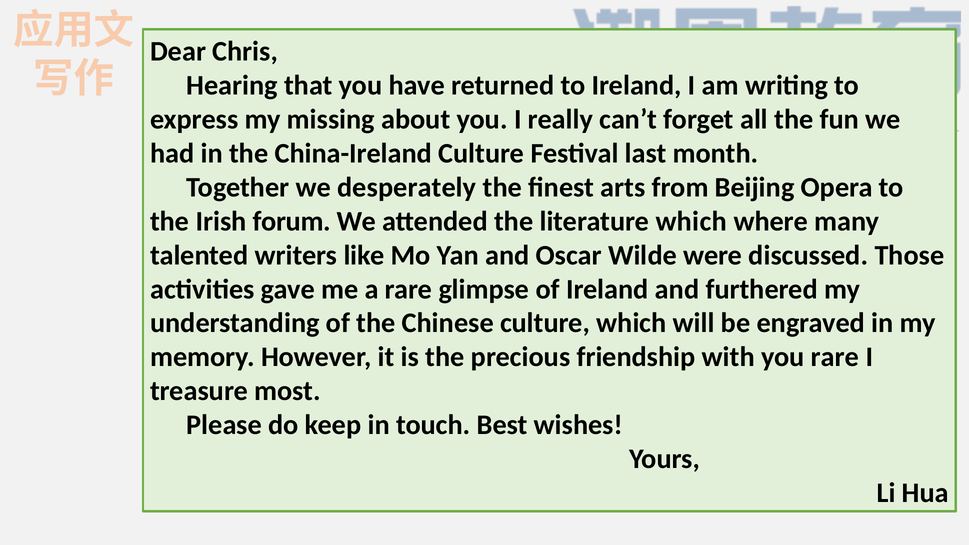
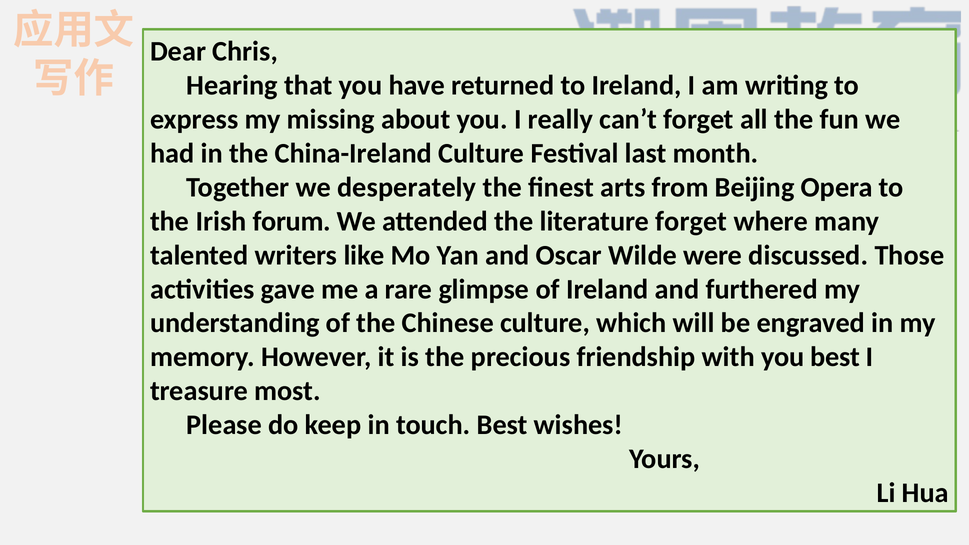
literature which: which -> forget
you rare: rare -> best
